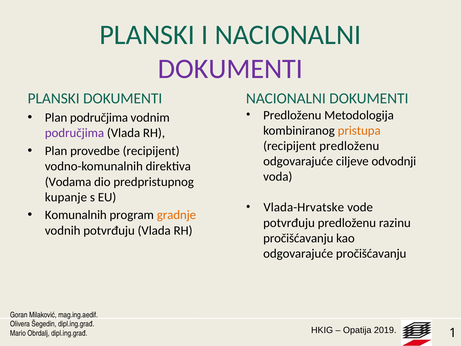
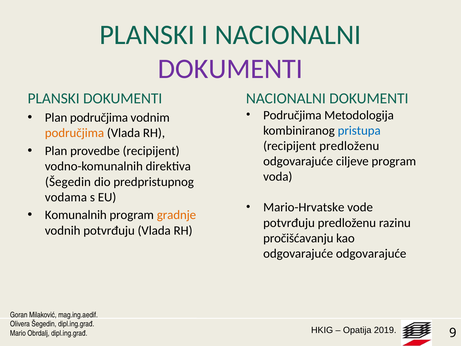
Predloženu at (292, 115): Predloženu -> Područjima
pristupa colour: orange -> blue
područjima at (74, 133) colour: purple -> orange
ciljeve odvodnji: odvodnji -> program
Vodama at (68, 182): Vodama -> Šegedin
kupanje: kupanje -> vodama
Vlada-Hrvatske: Vlada-Hrvatske -> Mario-Hrvatske
odgovarajuće pročišćavanju: pročišćavanju -> odgovarajuće
1: 1 -> 9
